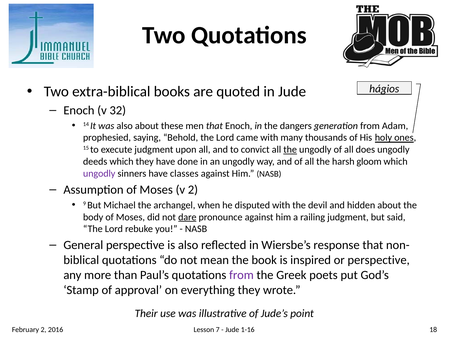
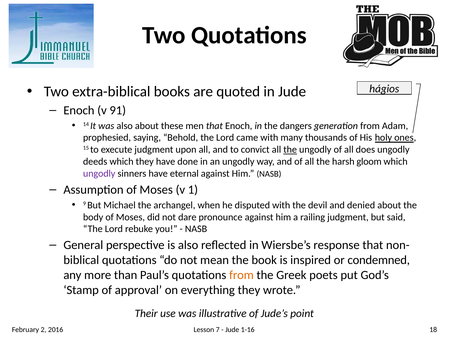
32: 32 -> 91
classes: classes -> eternal
v 2: 2 -> 1
hidden: hidden -> denied
dare underline: present -> none
or perspective: perspective -> condemned
from at (241, 275) colour: purple -> orange
